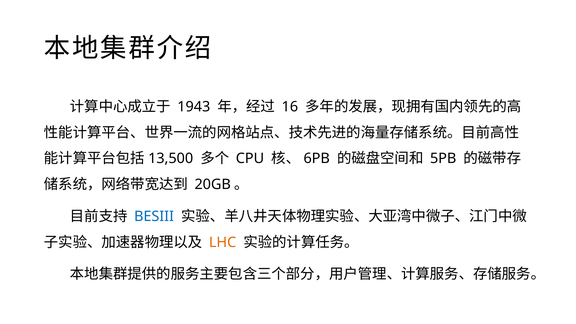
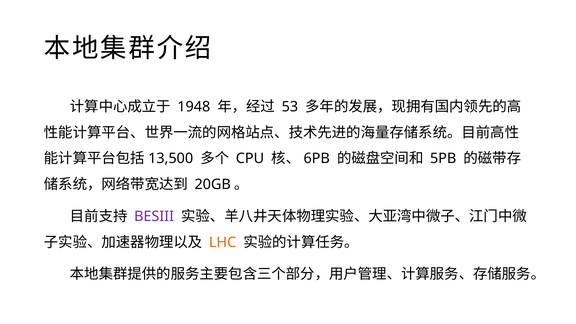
1943: 1943 -> 1948
16: 16 -> 53
BESIII colour: blue -> purple
